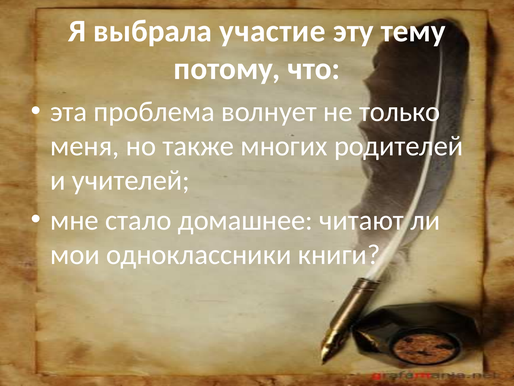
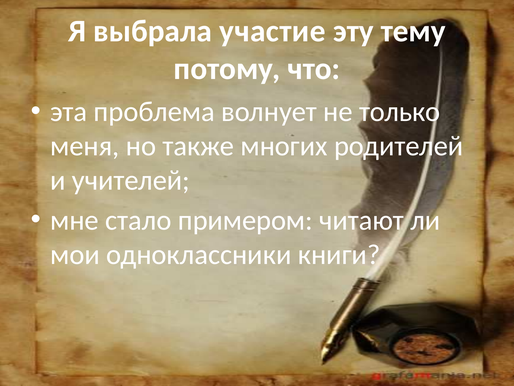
домашнее: домашнее -> примером
